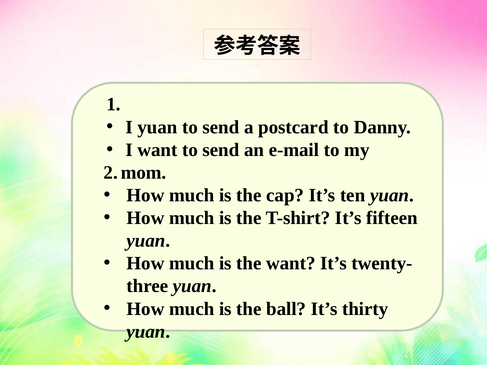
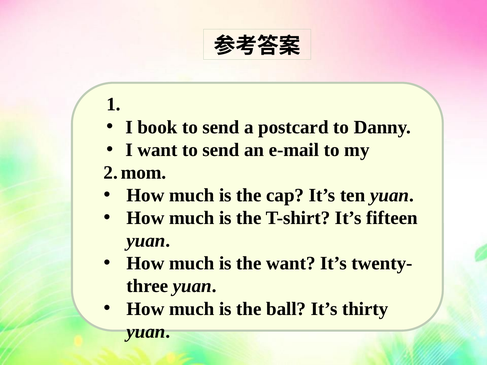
I yuan: yuan -> book
